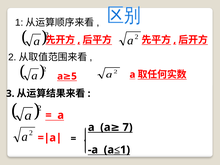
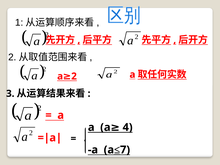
5 at (74, 76): 5 -> 2
7: 7 -> 4
1 at (125, 150): 1 -> 7
